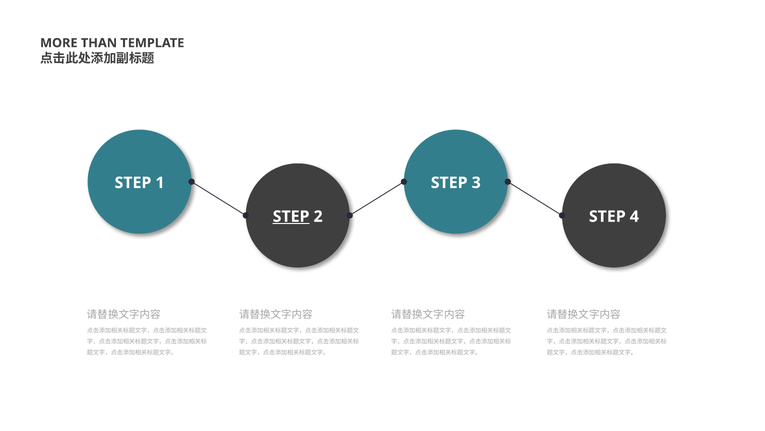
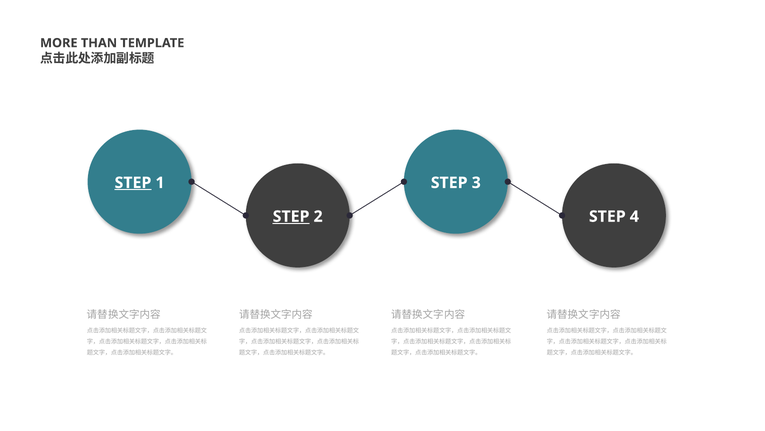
STEP at (133, 182) underline: none -> present
